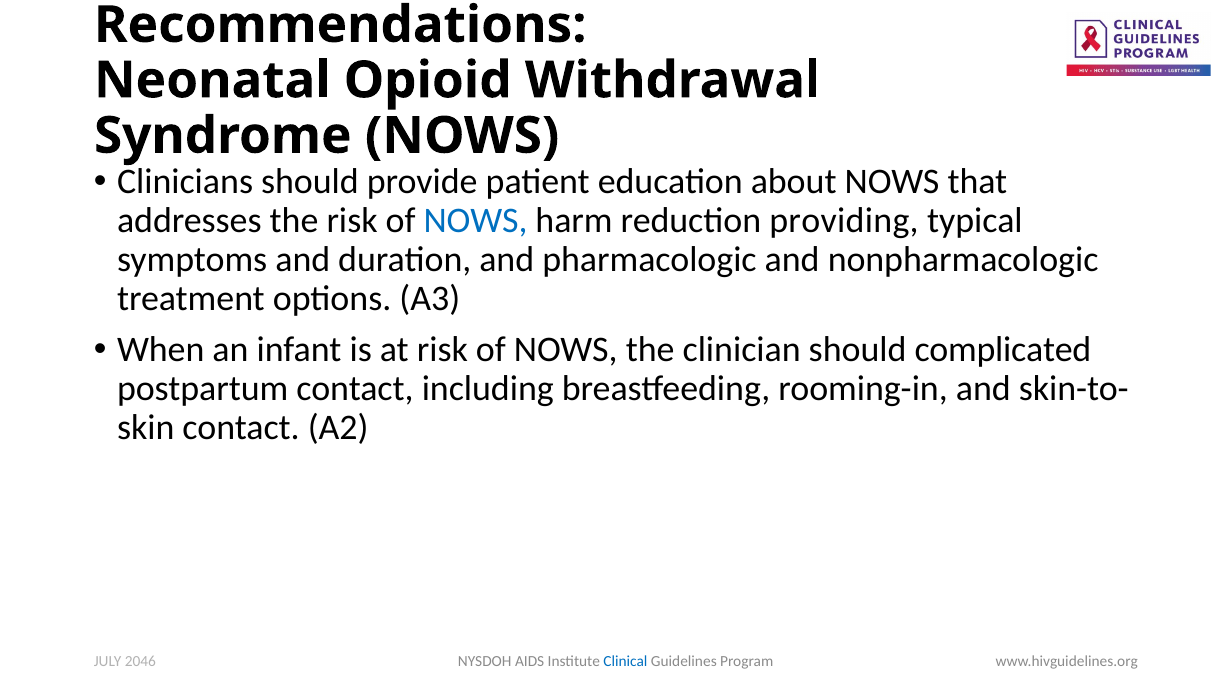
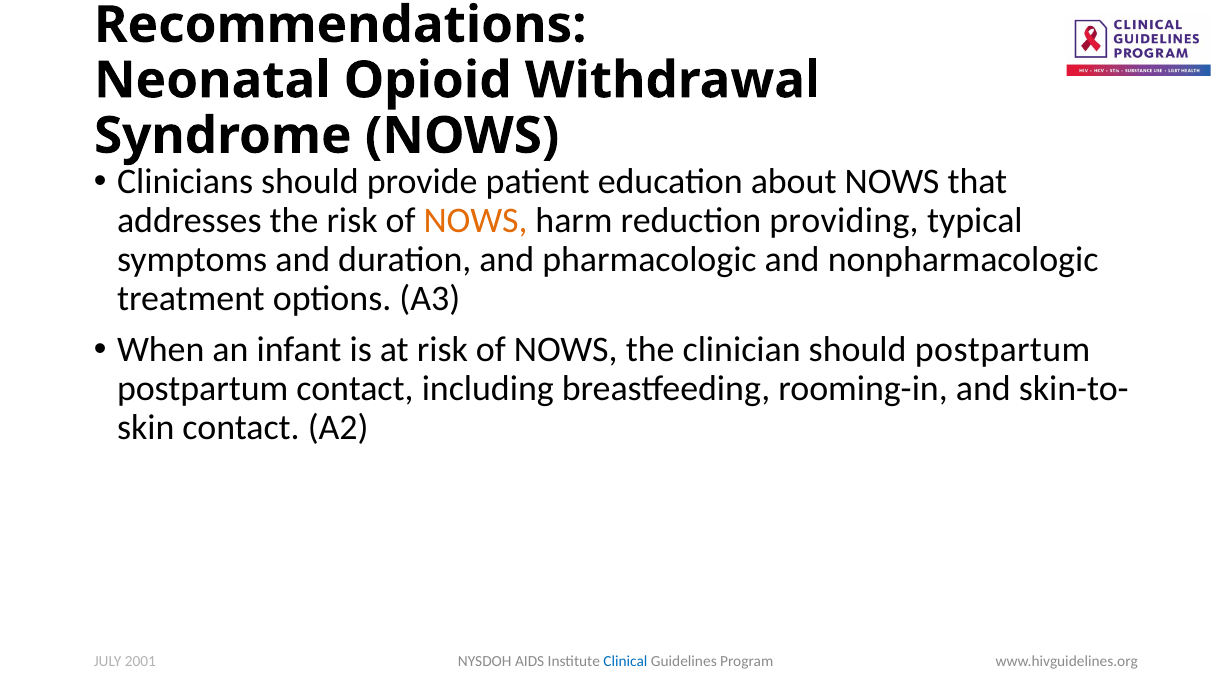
NOWS at (476, 221) colour: blue -> orange
should complicated: complicated -> postpartum
2046: 2046 -> 2001
